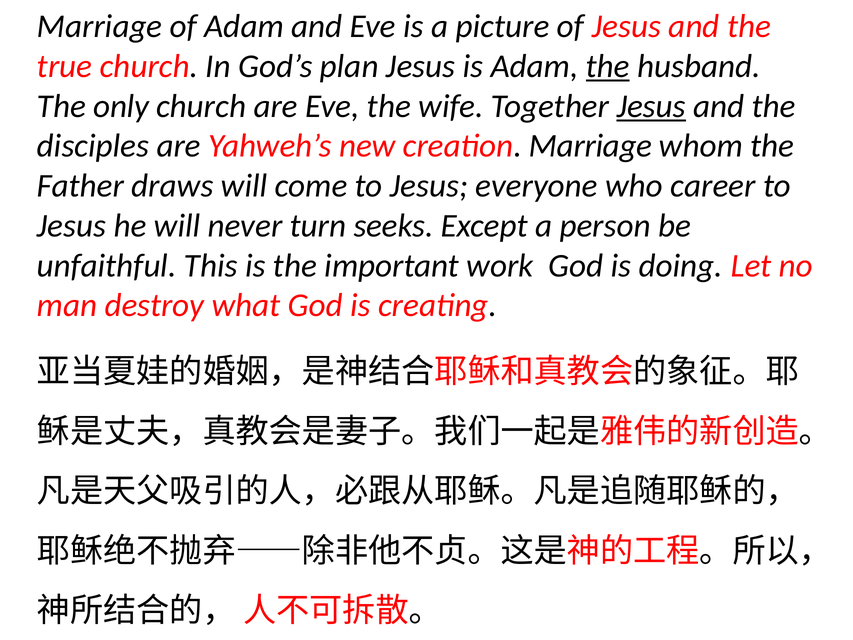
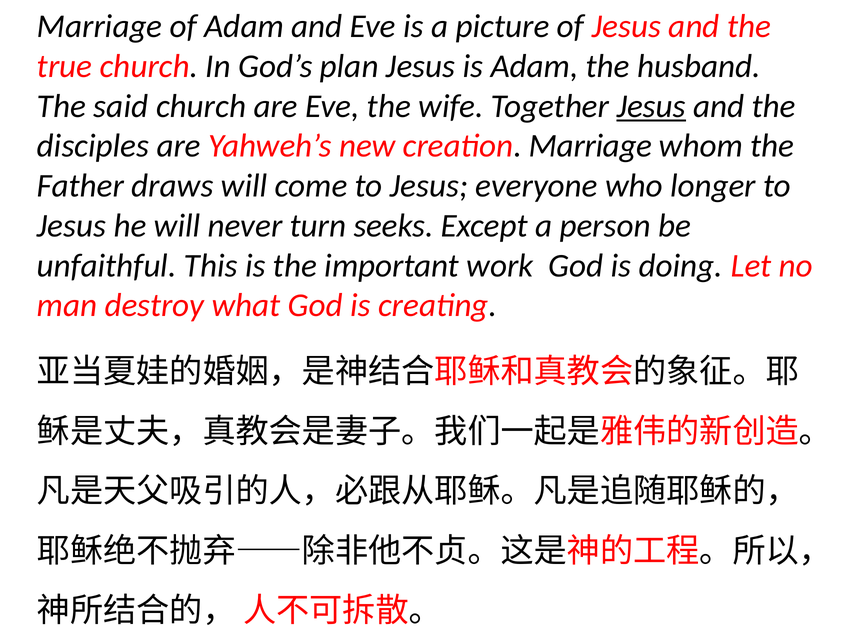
the at (608, 66) underline: present -> none
only: only -> said
career: career -> longer
